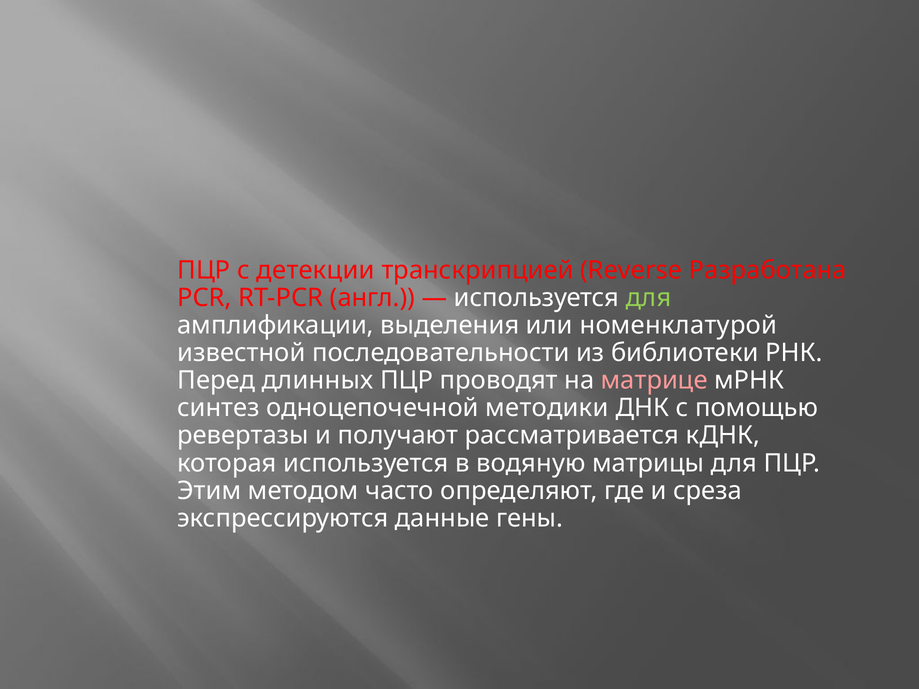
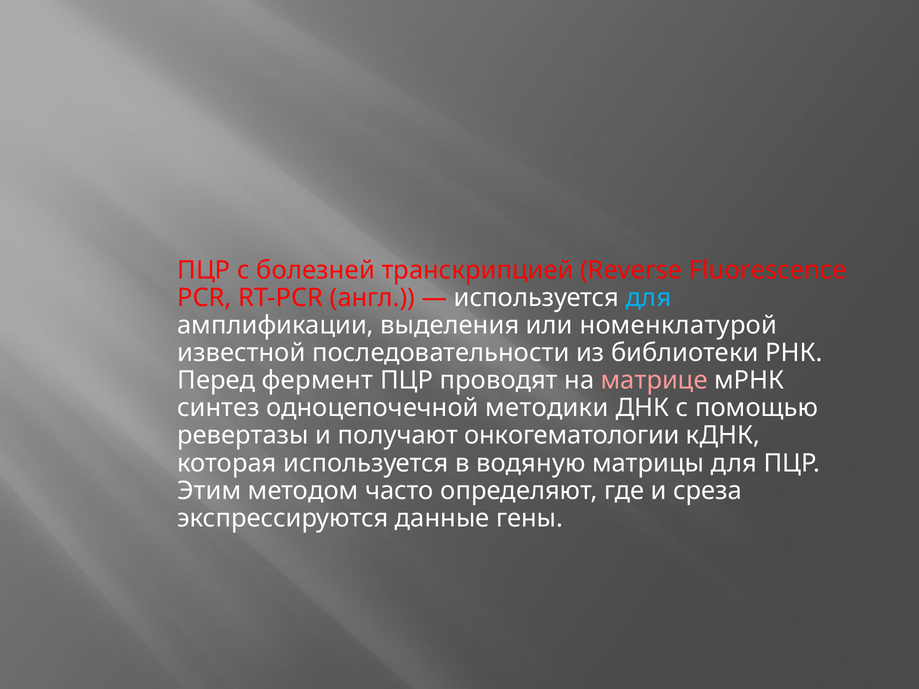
детекции: детекции -> болезней
Разработана: Разработана -> Fluorescence
для at (649, 298) colour: light green -> light blue
длинных: длинных -> фермент
рассматривается: рассматривается -> онкогематологии
